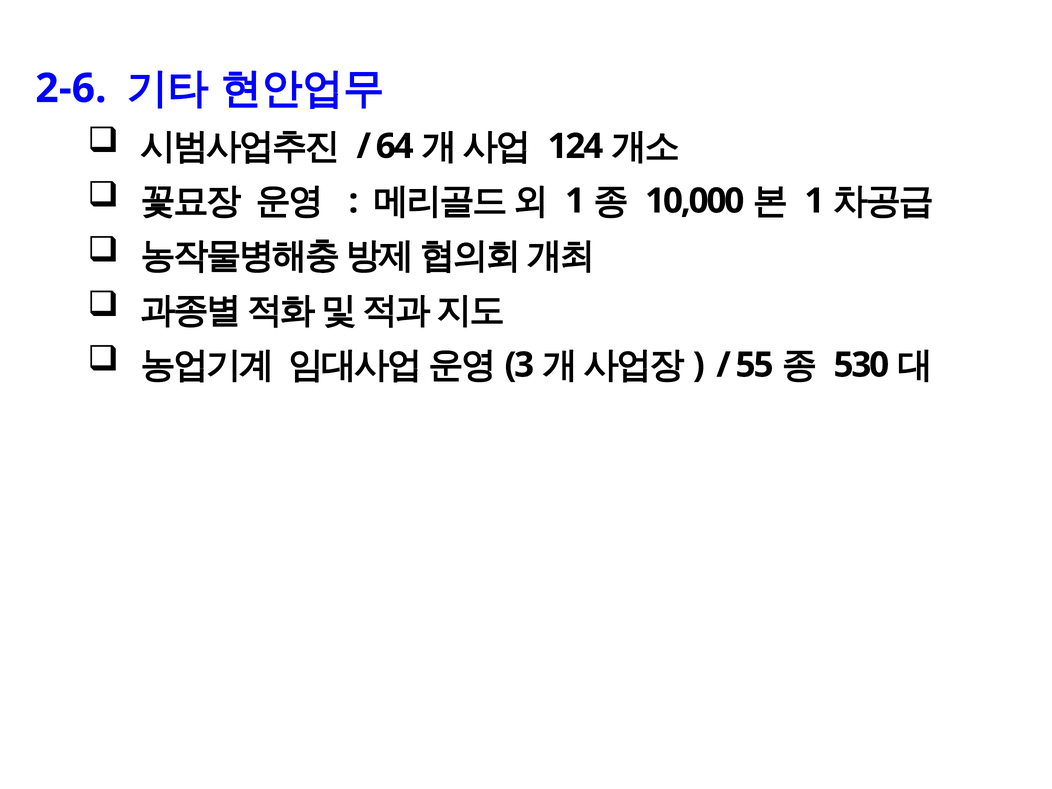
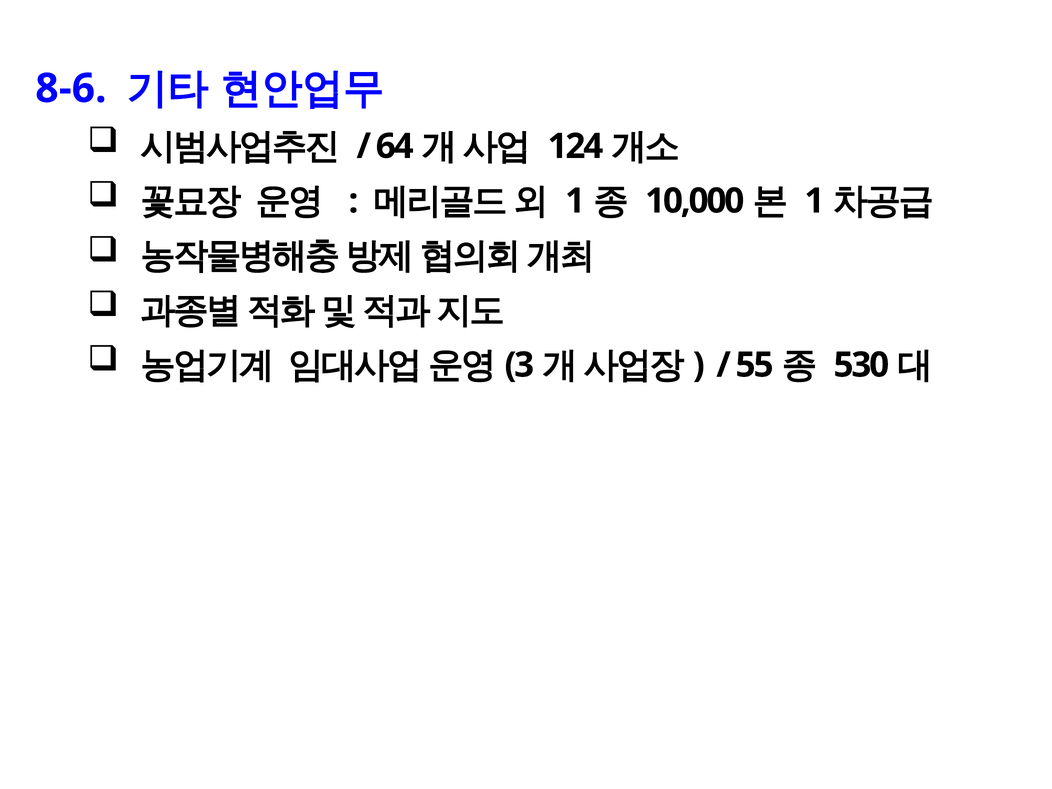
2-6: 2-6 -> 8-6
